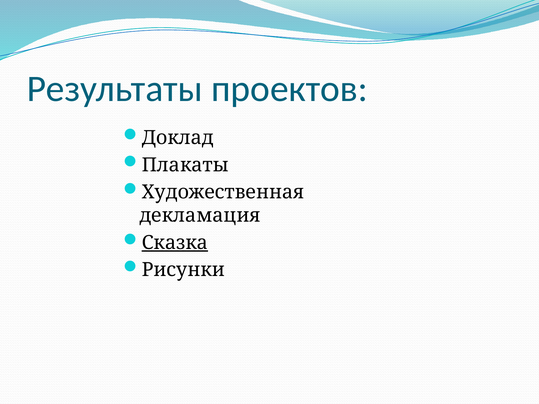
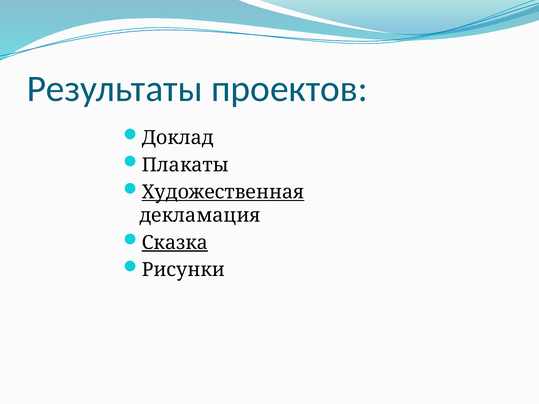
Художественная underline: none -> present
